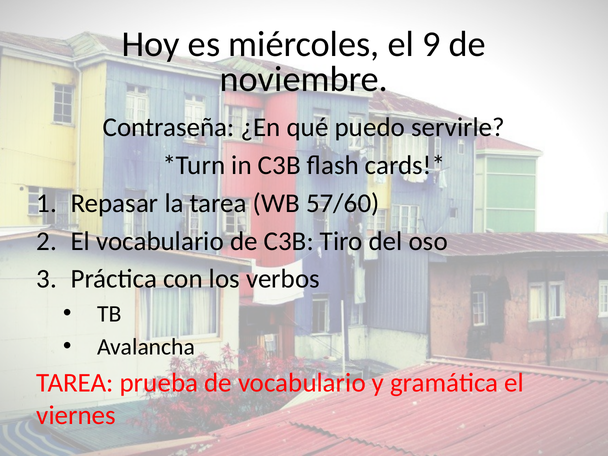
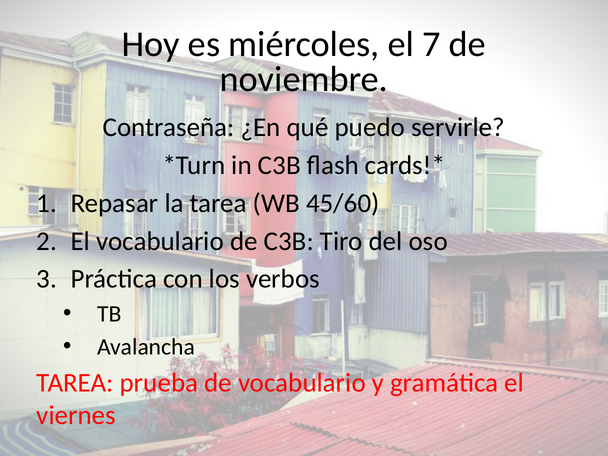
9: 9 -> 7
57/60: 57/60 -> 45/60
